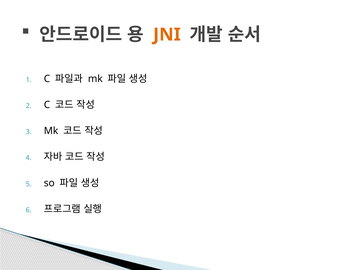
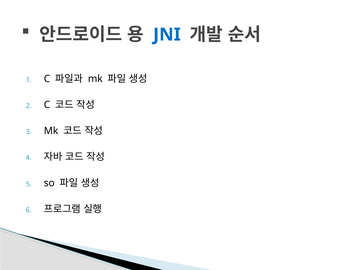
JNI colour: orange -> blue
